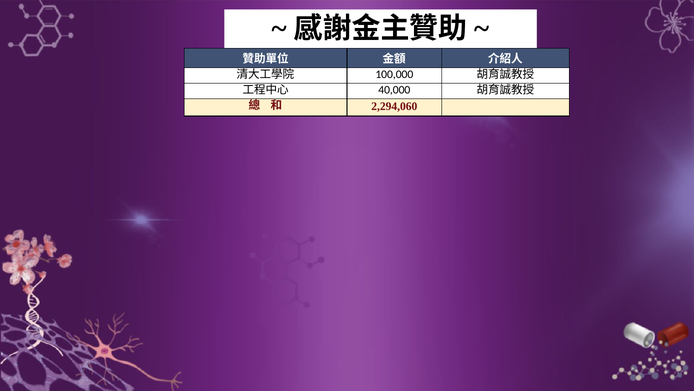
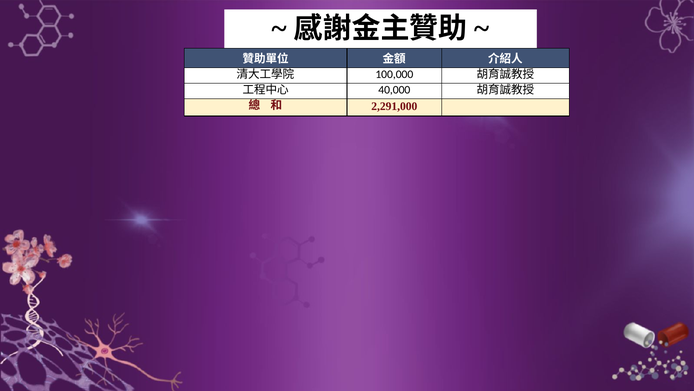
2,294,060: 2,294,060 -> 2,291,000
